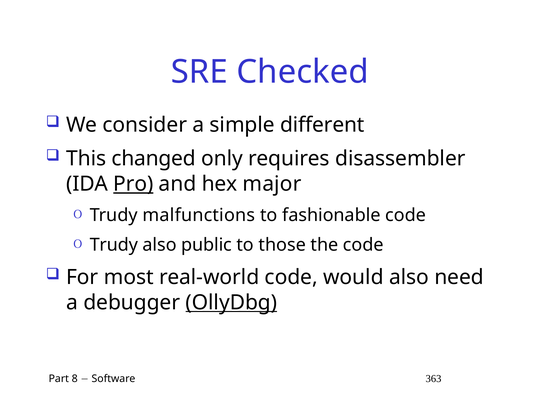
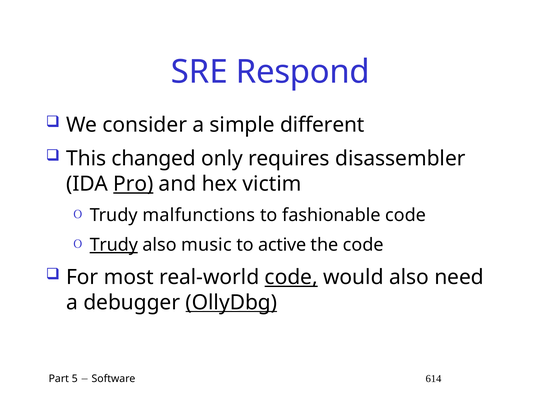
Checked: Checked -> Respond
major: major -> victim
Trudy at (114, 245) underline: none -> present
public: public -> music
those: those -> active
code at (291, 277) underline: none -> present
8: 8 -> 5
363: 363 -> 614
